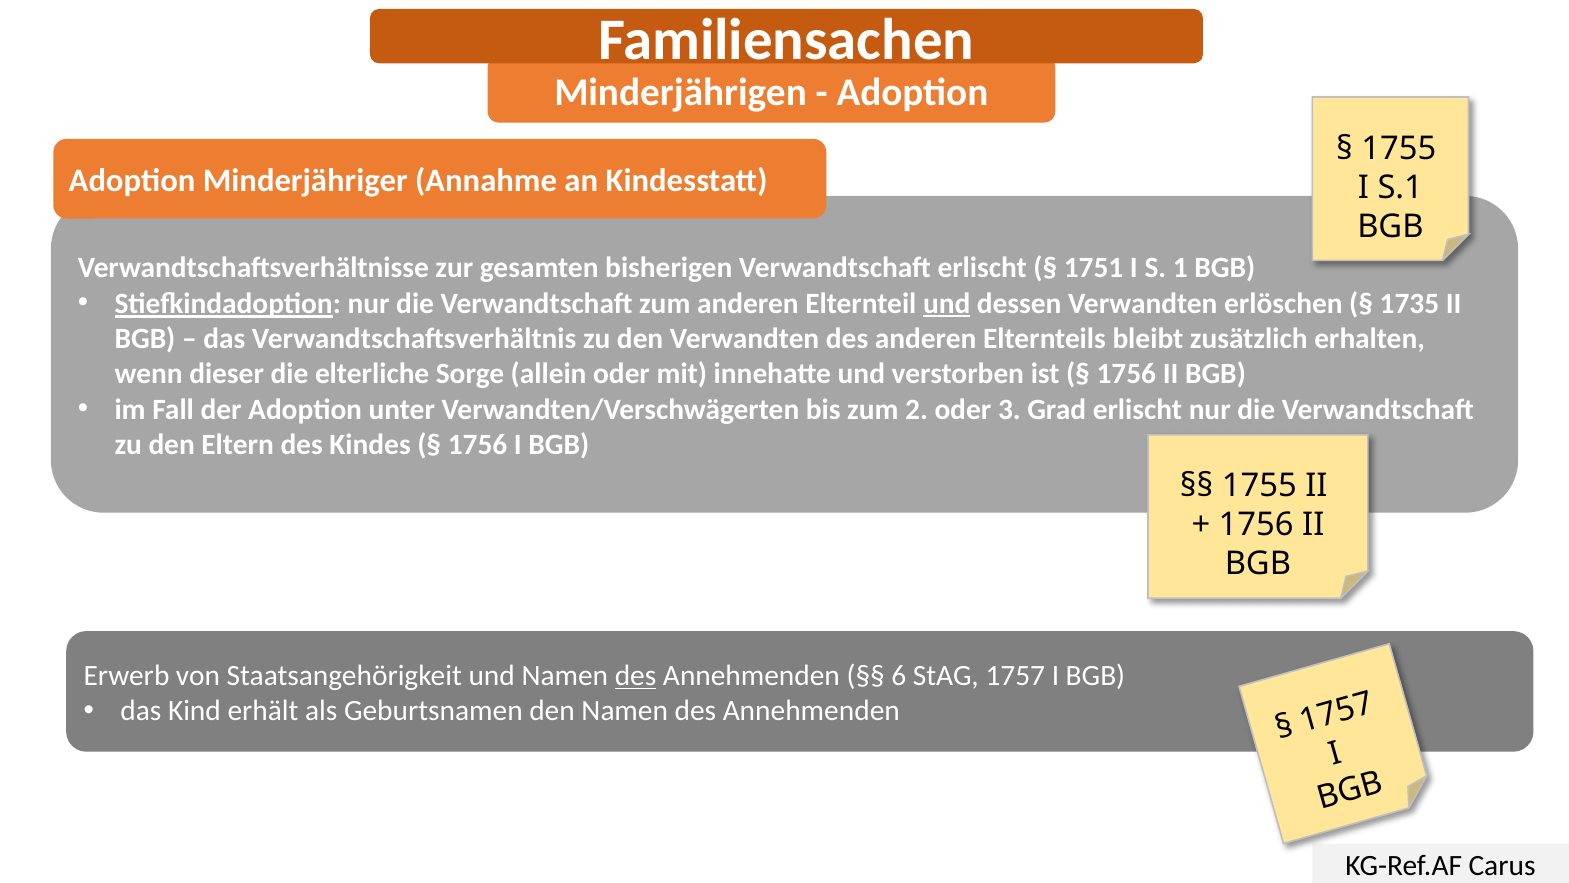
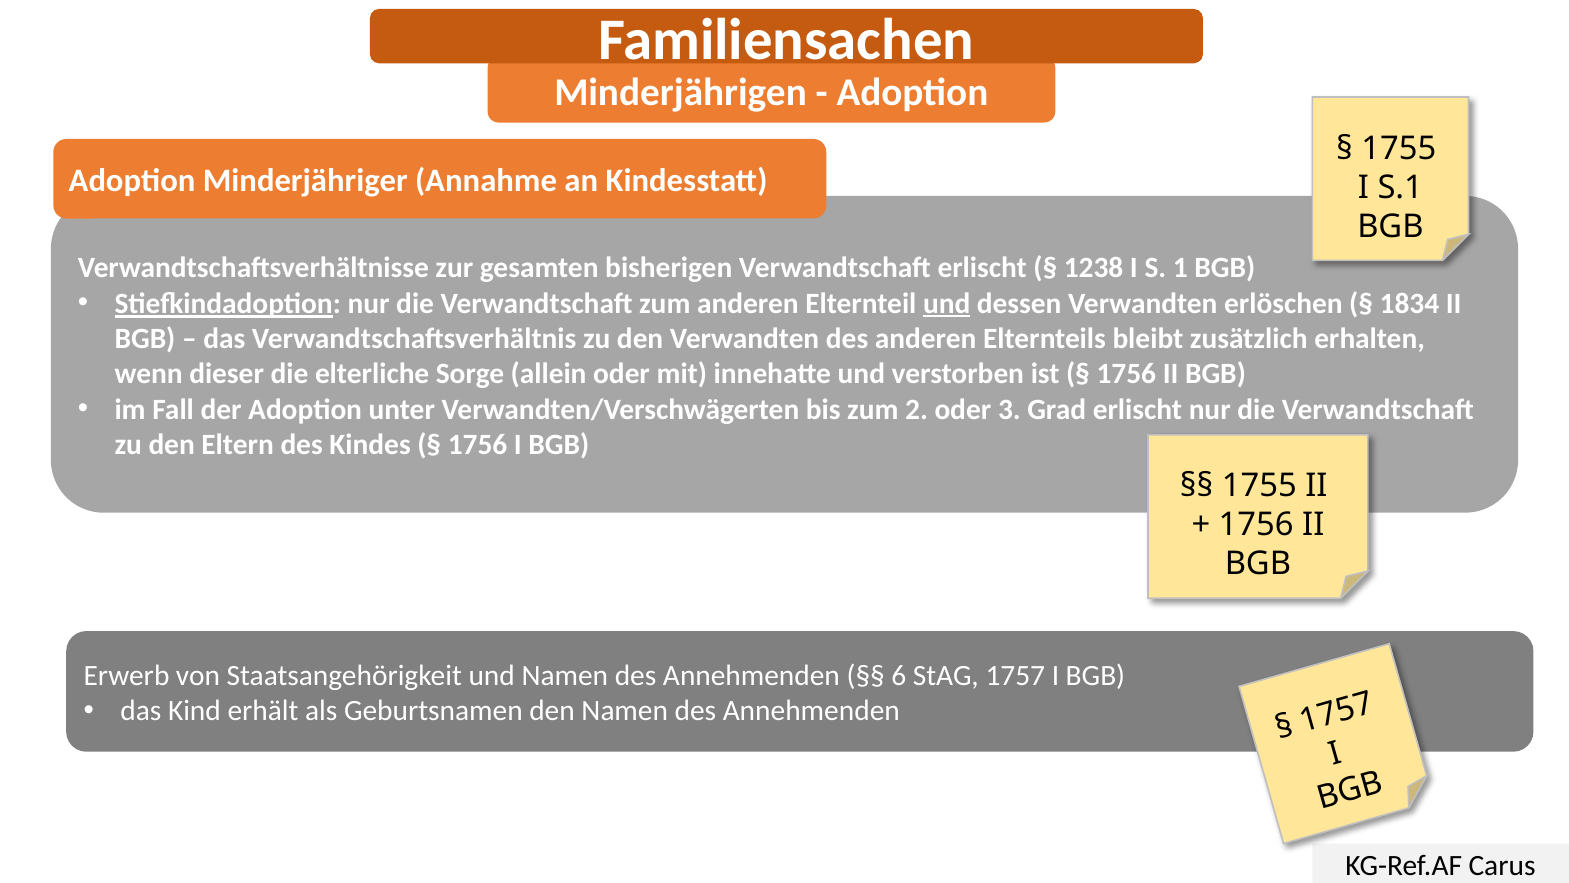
1751: 1751 -> 1238
1735: 1735 -> 1834
des at (636, 675) underline: present -> none
